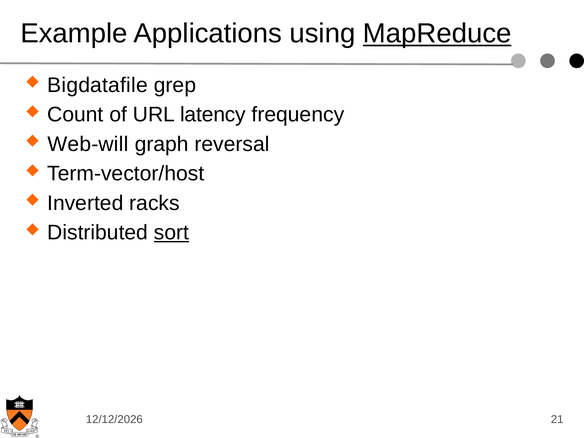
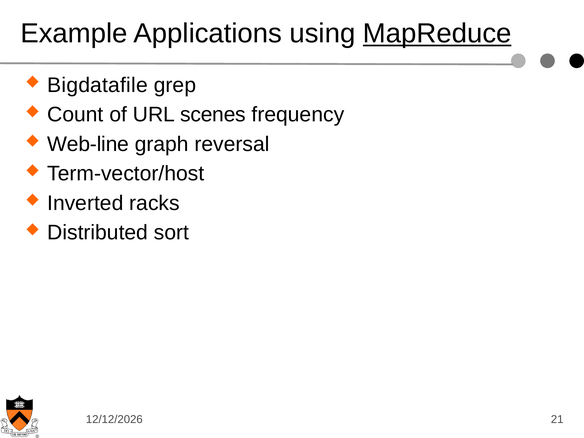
latency: latency -> scenes
Web-will: Web-will -> Web-line
sort underline: present -> none
